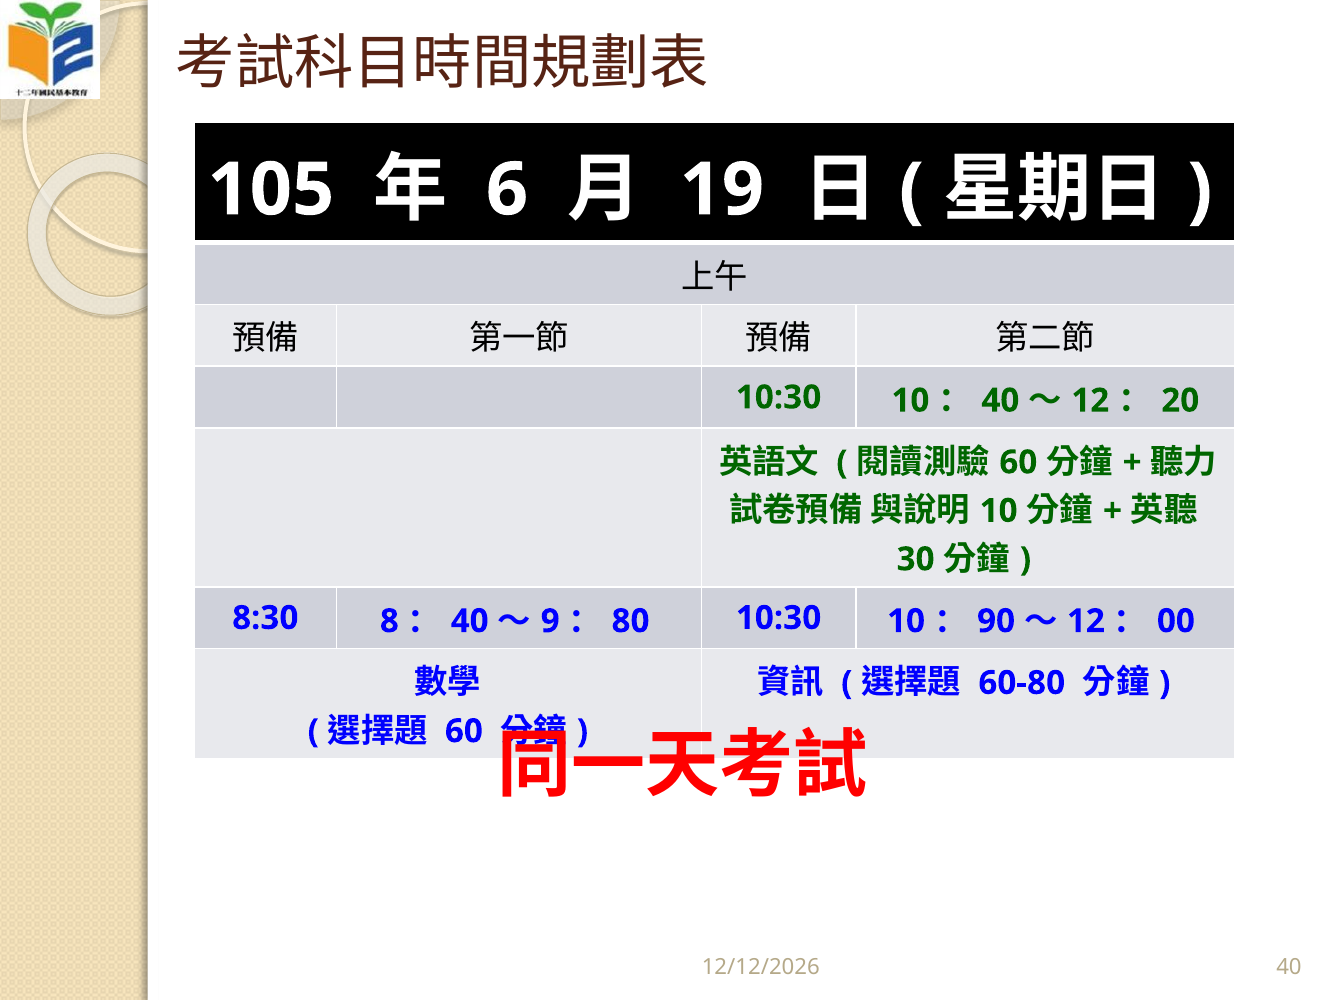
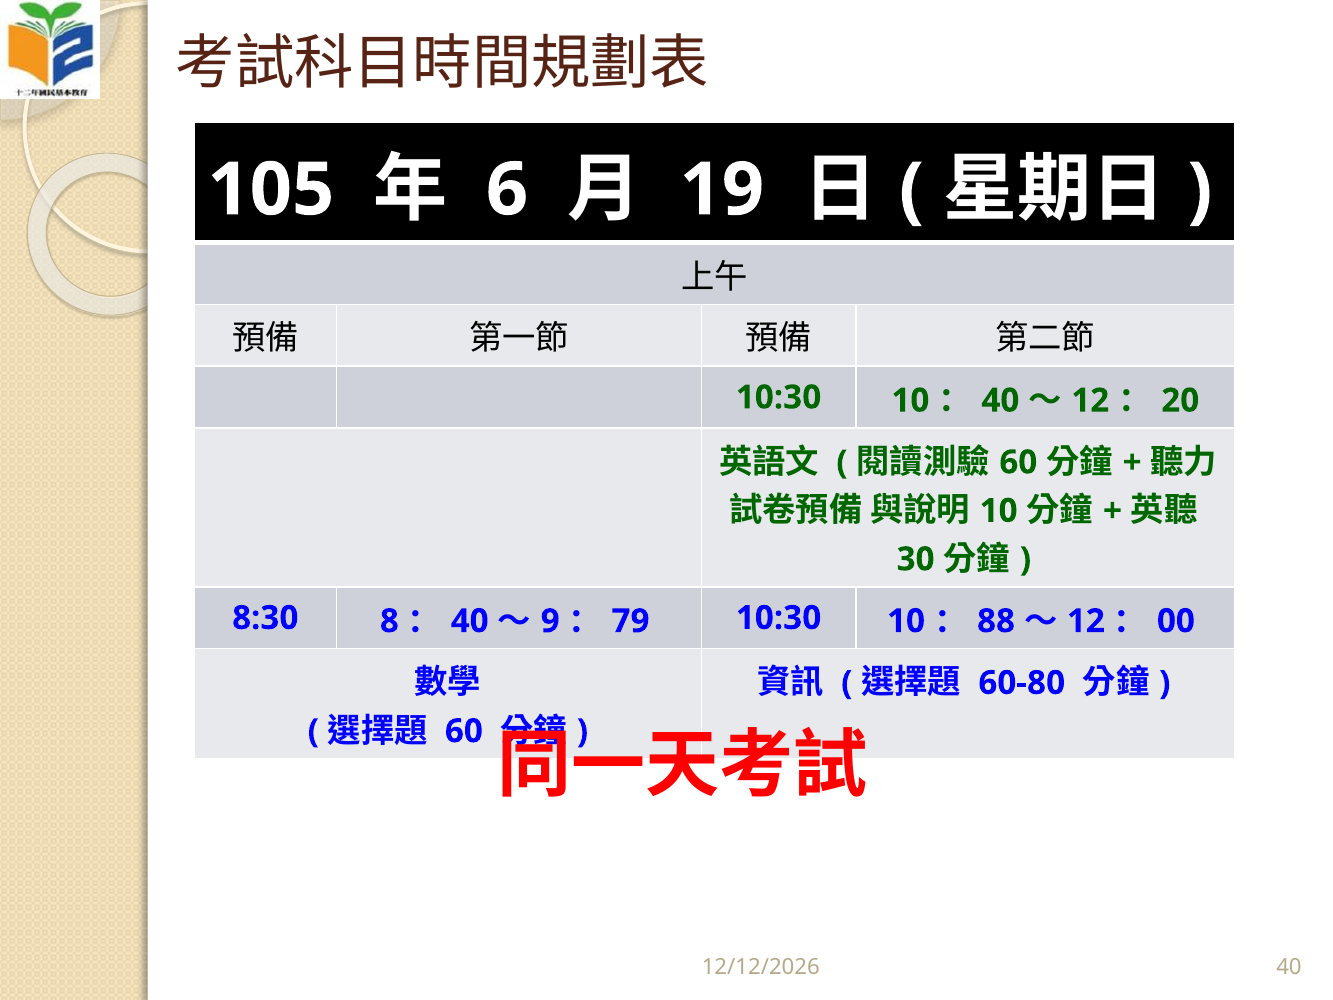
80: 80 -> 79
90: 90 -> 88
